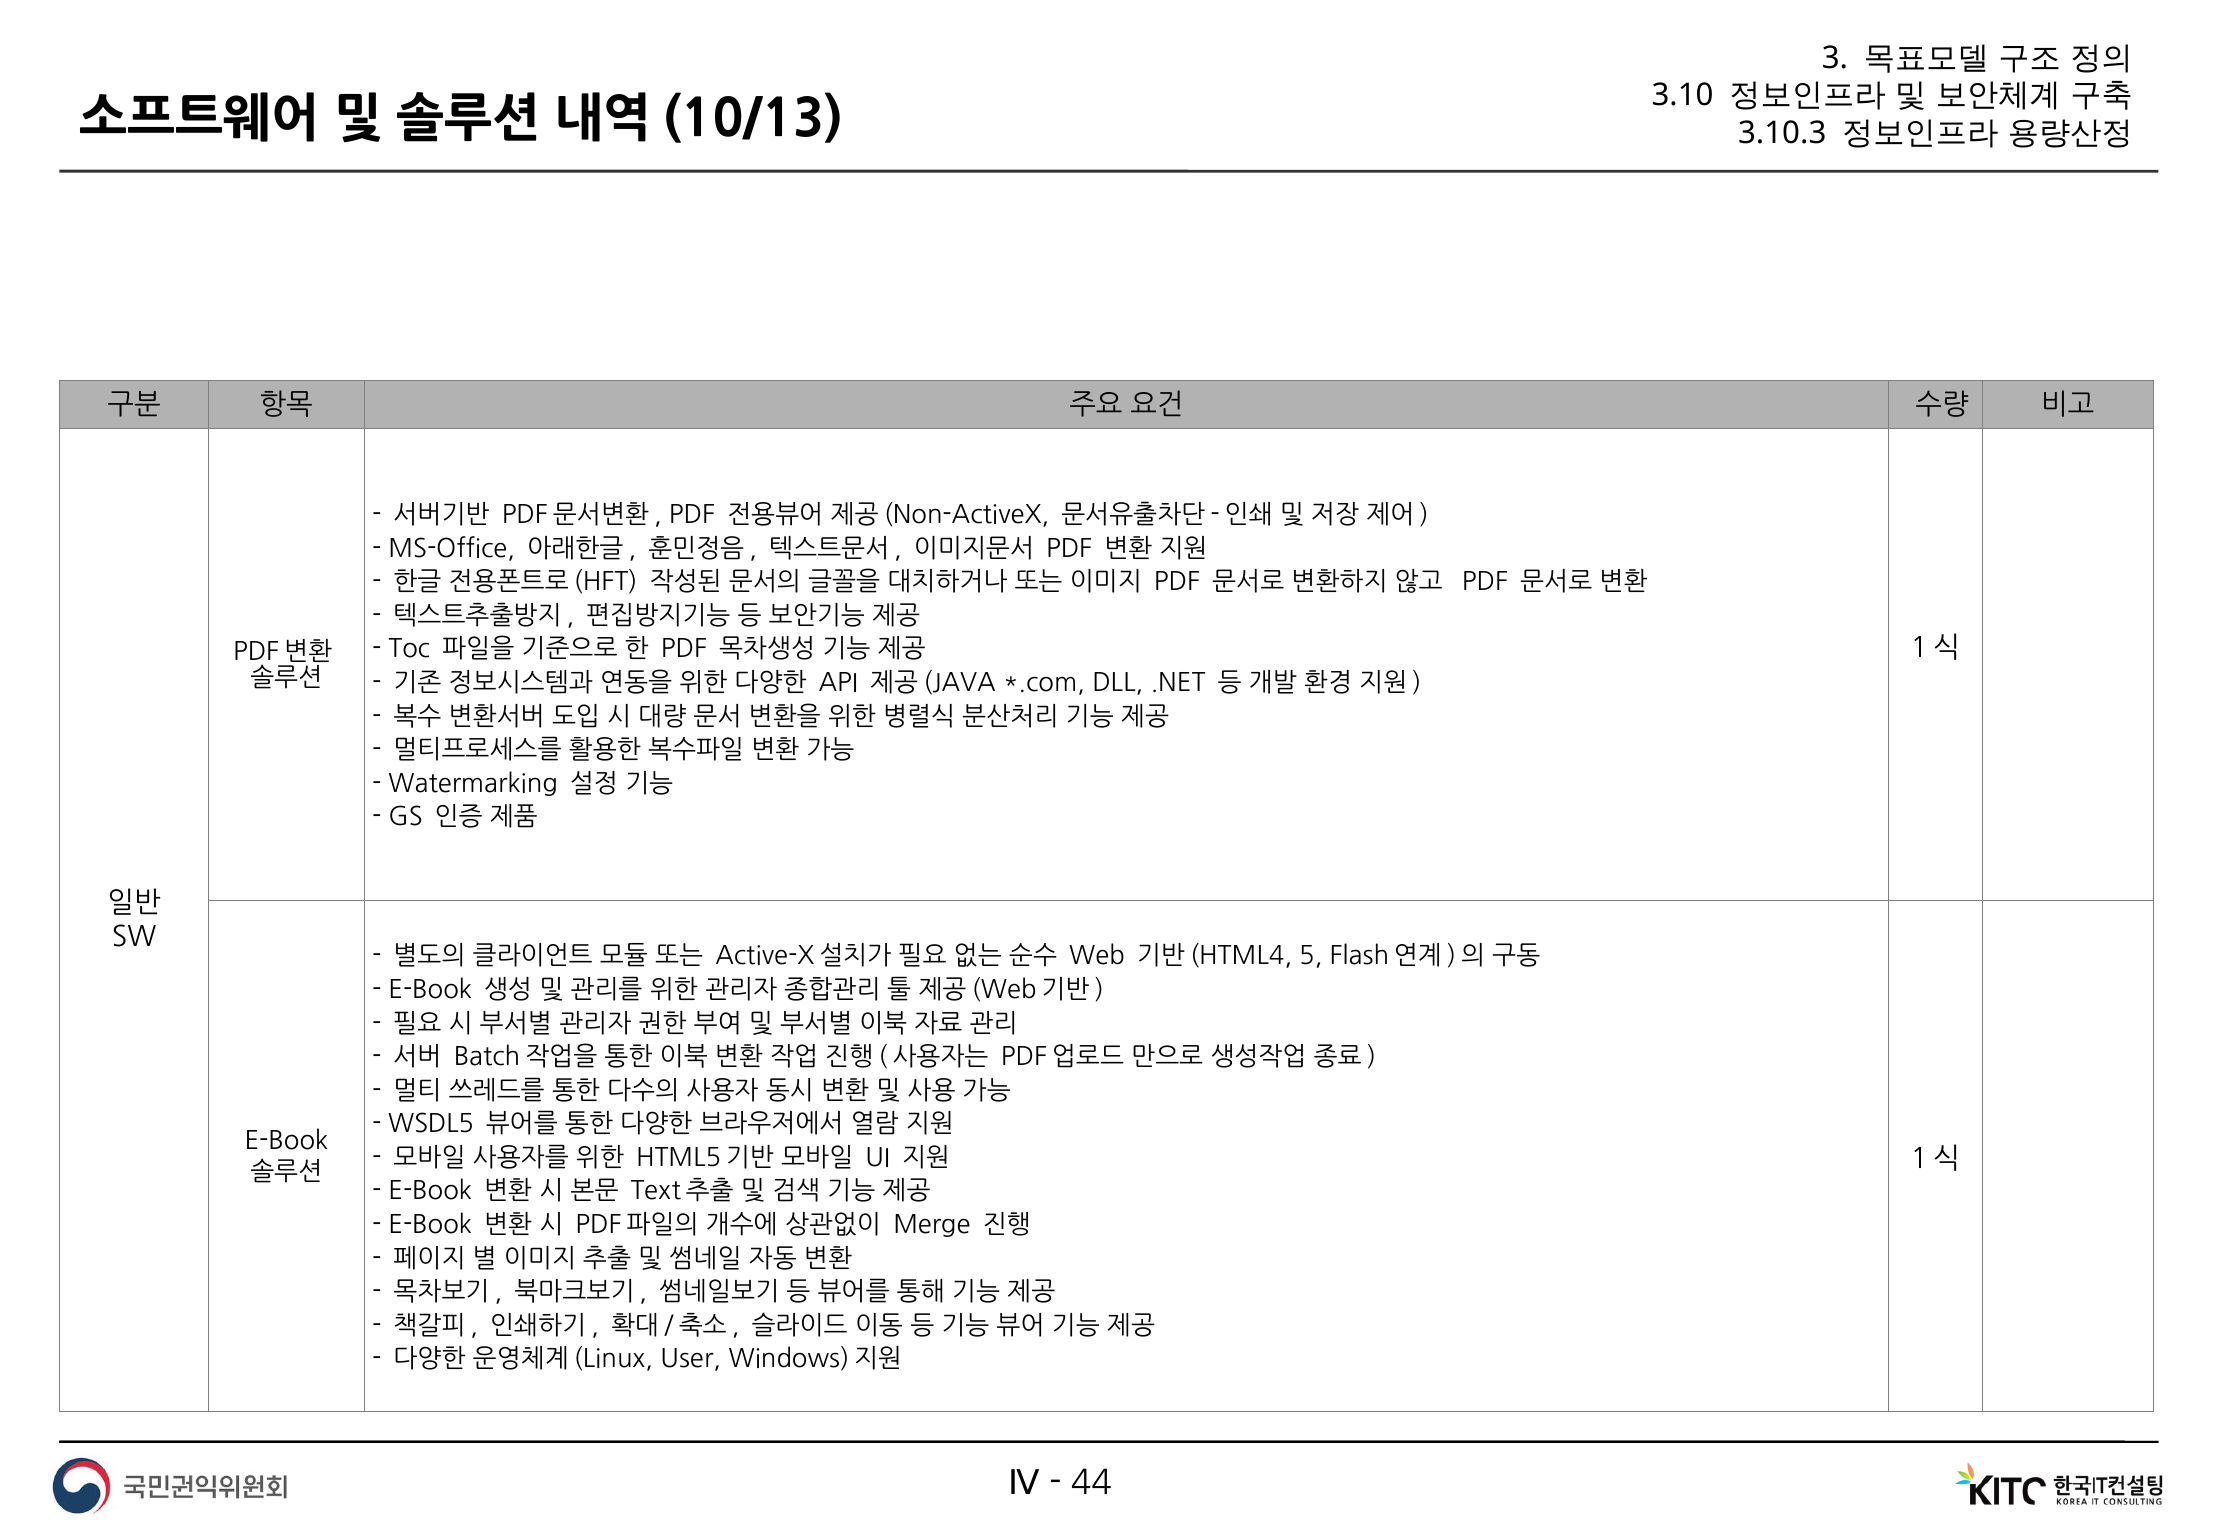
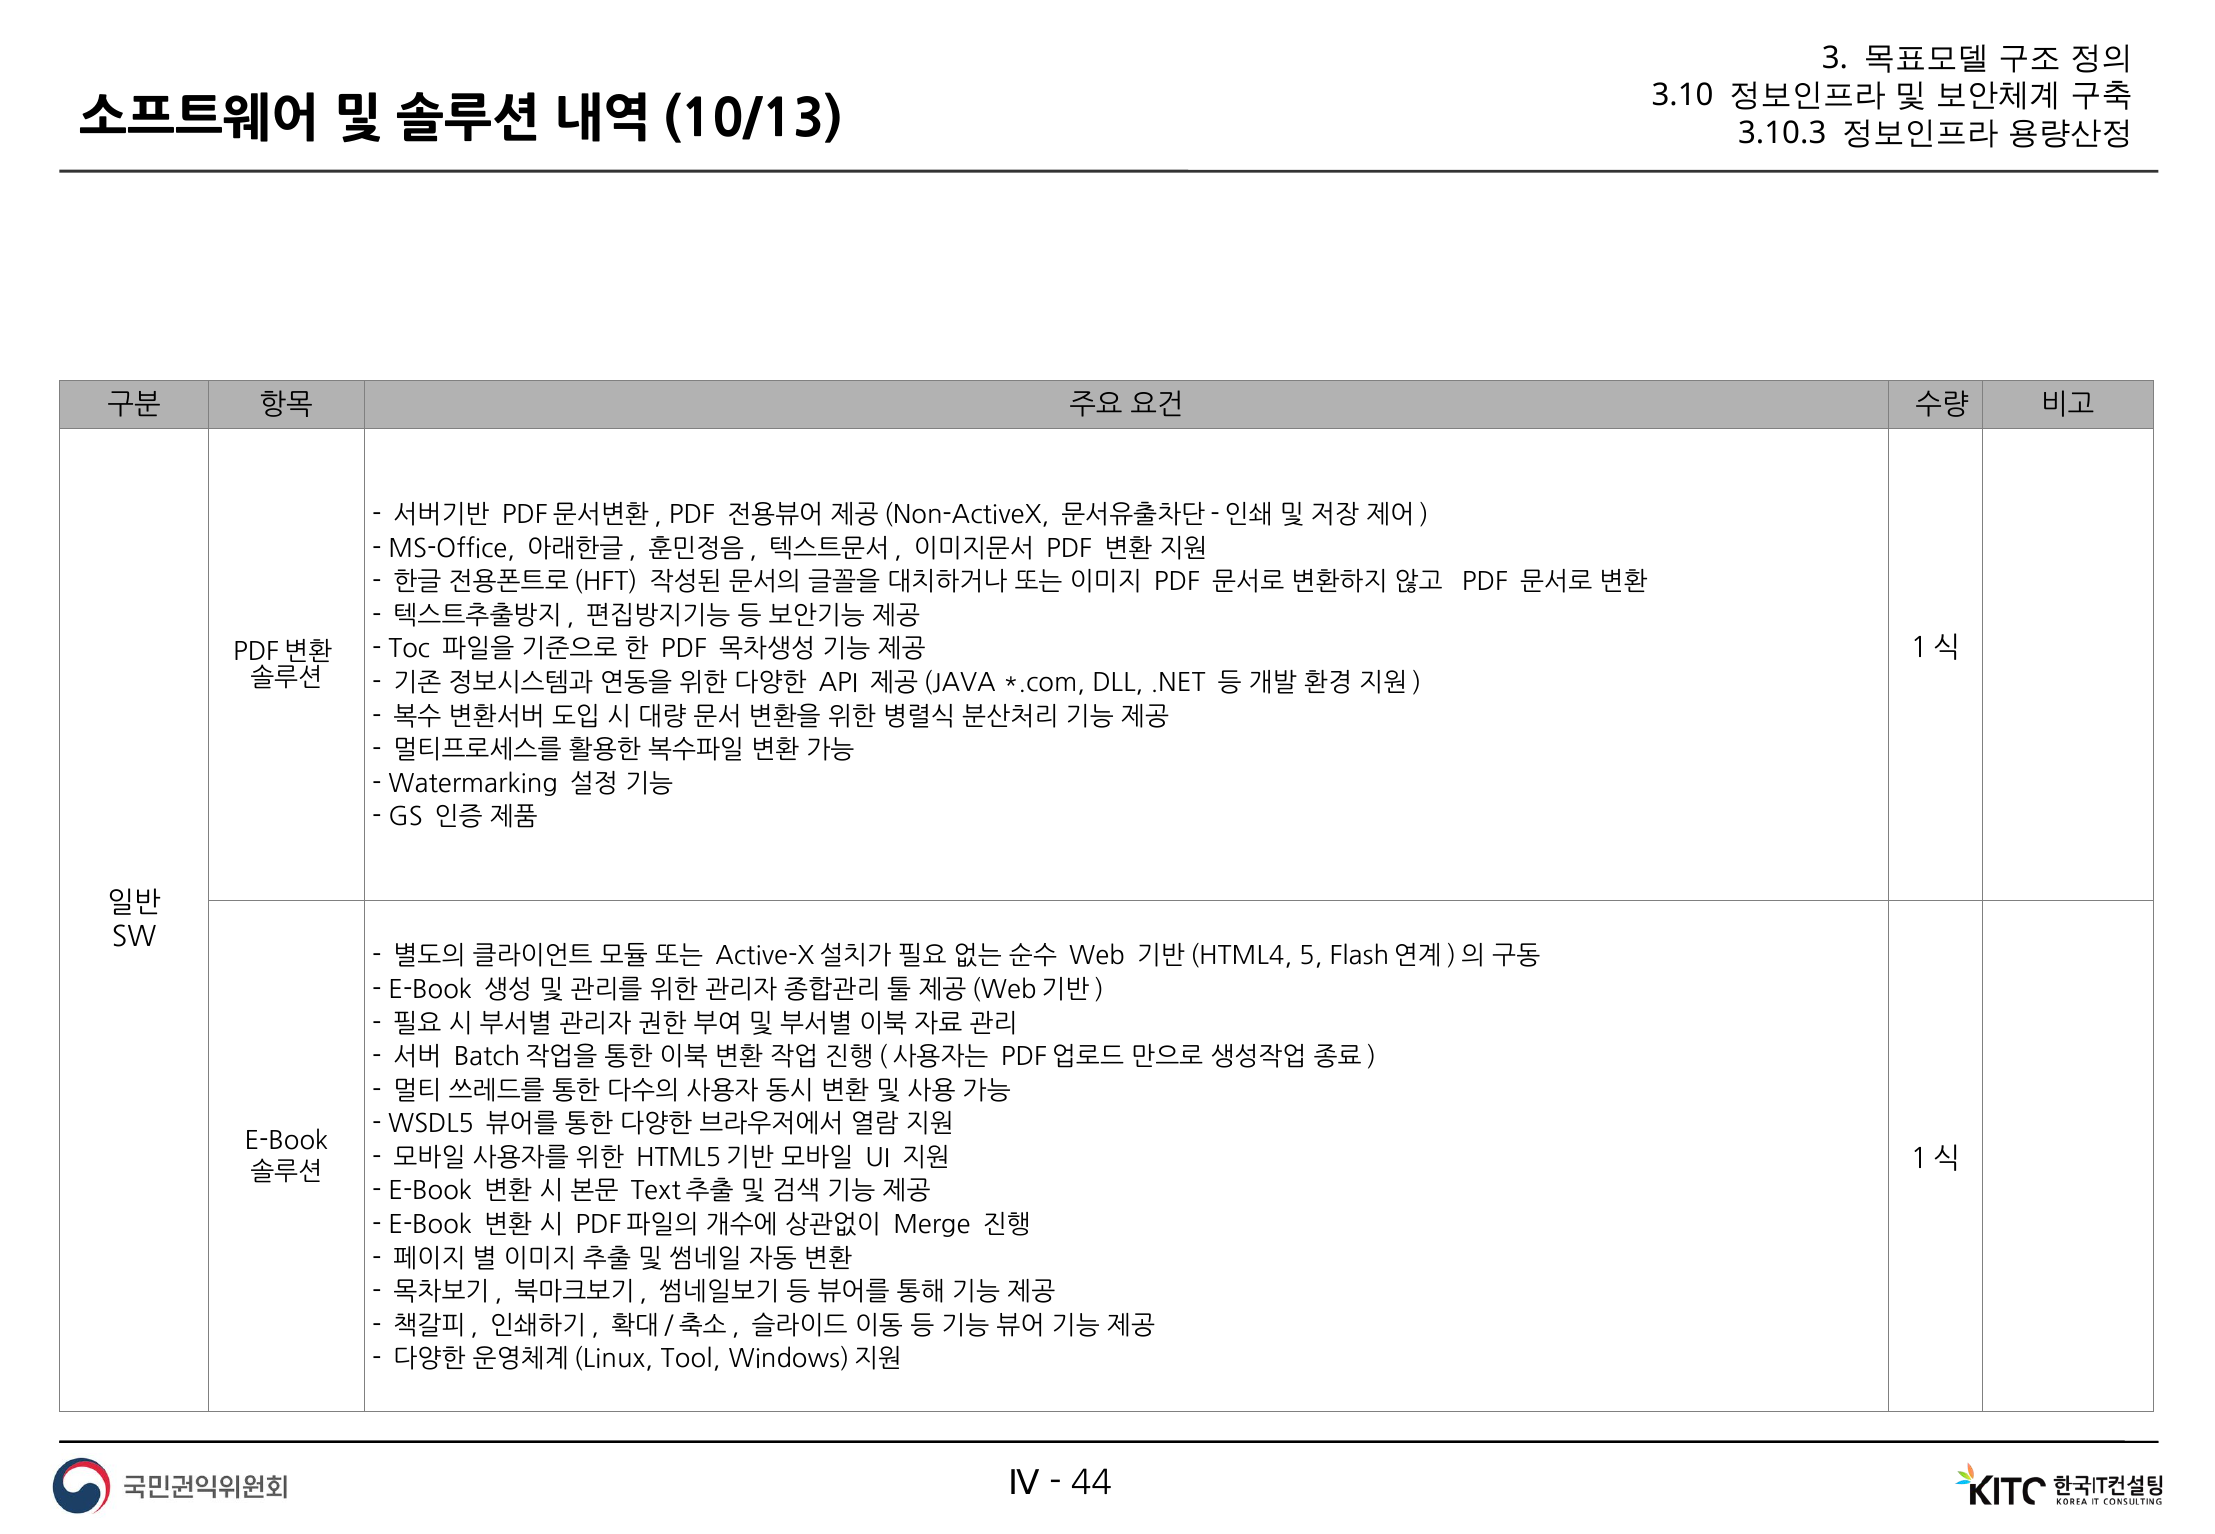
User: User -> Tool
